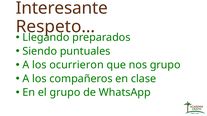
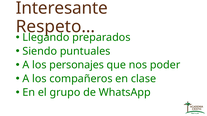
ocurrieron: ocurrieron -> personajes
nos grupo: grupo -> poder
